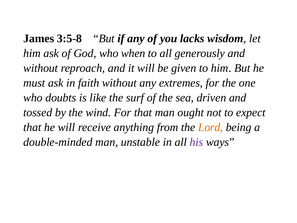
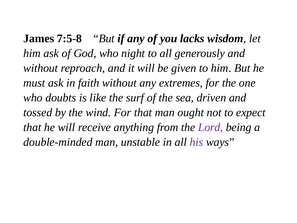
3:5-8: 3:5-8 -> 7:5-8
when: when -> night
Lord colour: orange -> purple
